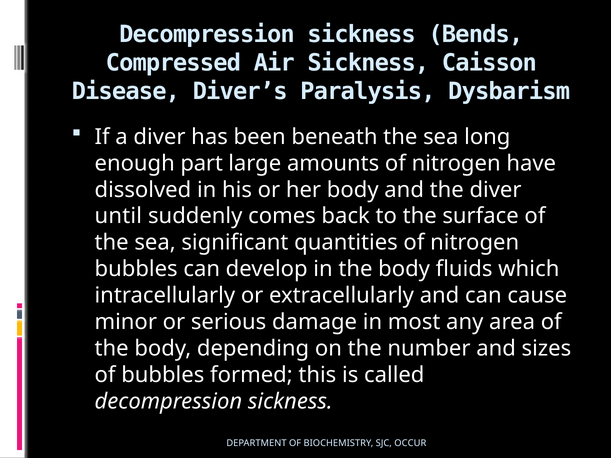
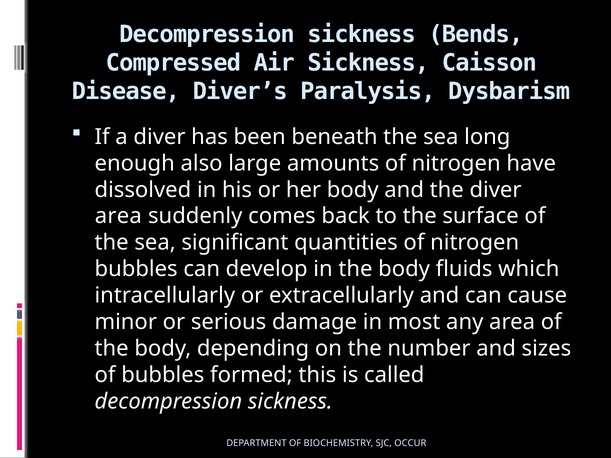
part: part -> also
until at (118, 216): until -> area
